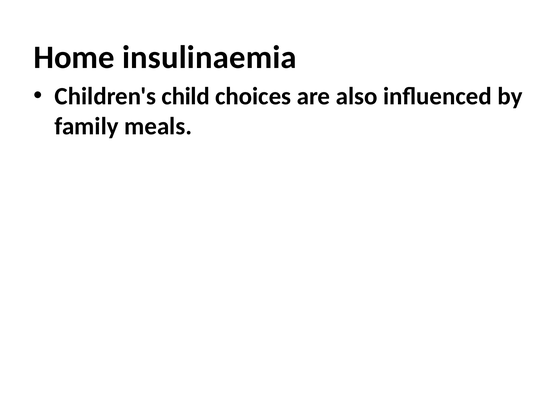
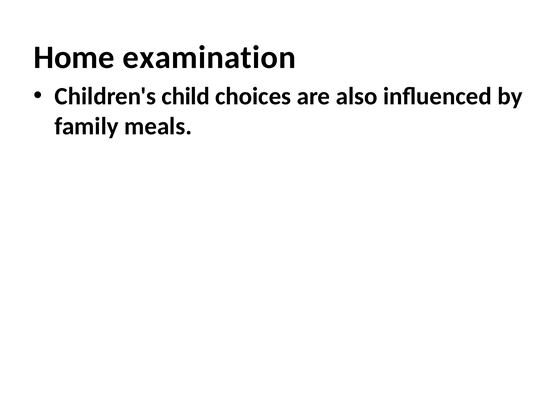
insulinaemia: insulinaemia -> examination
